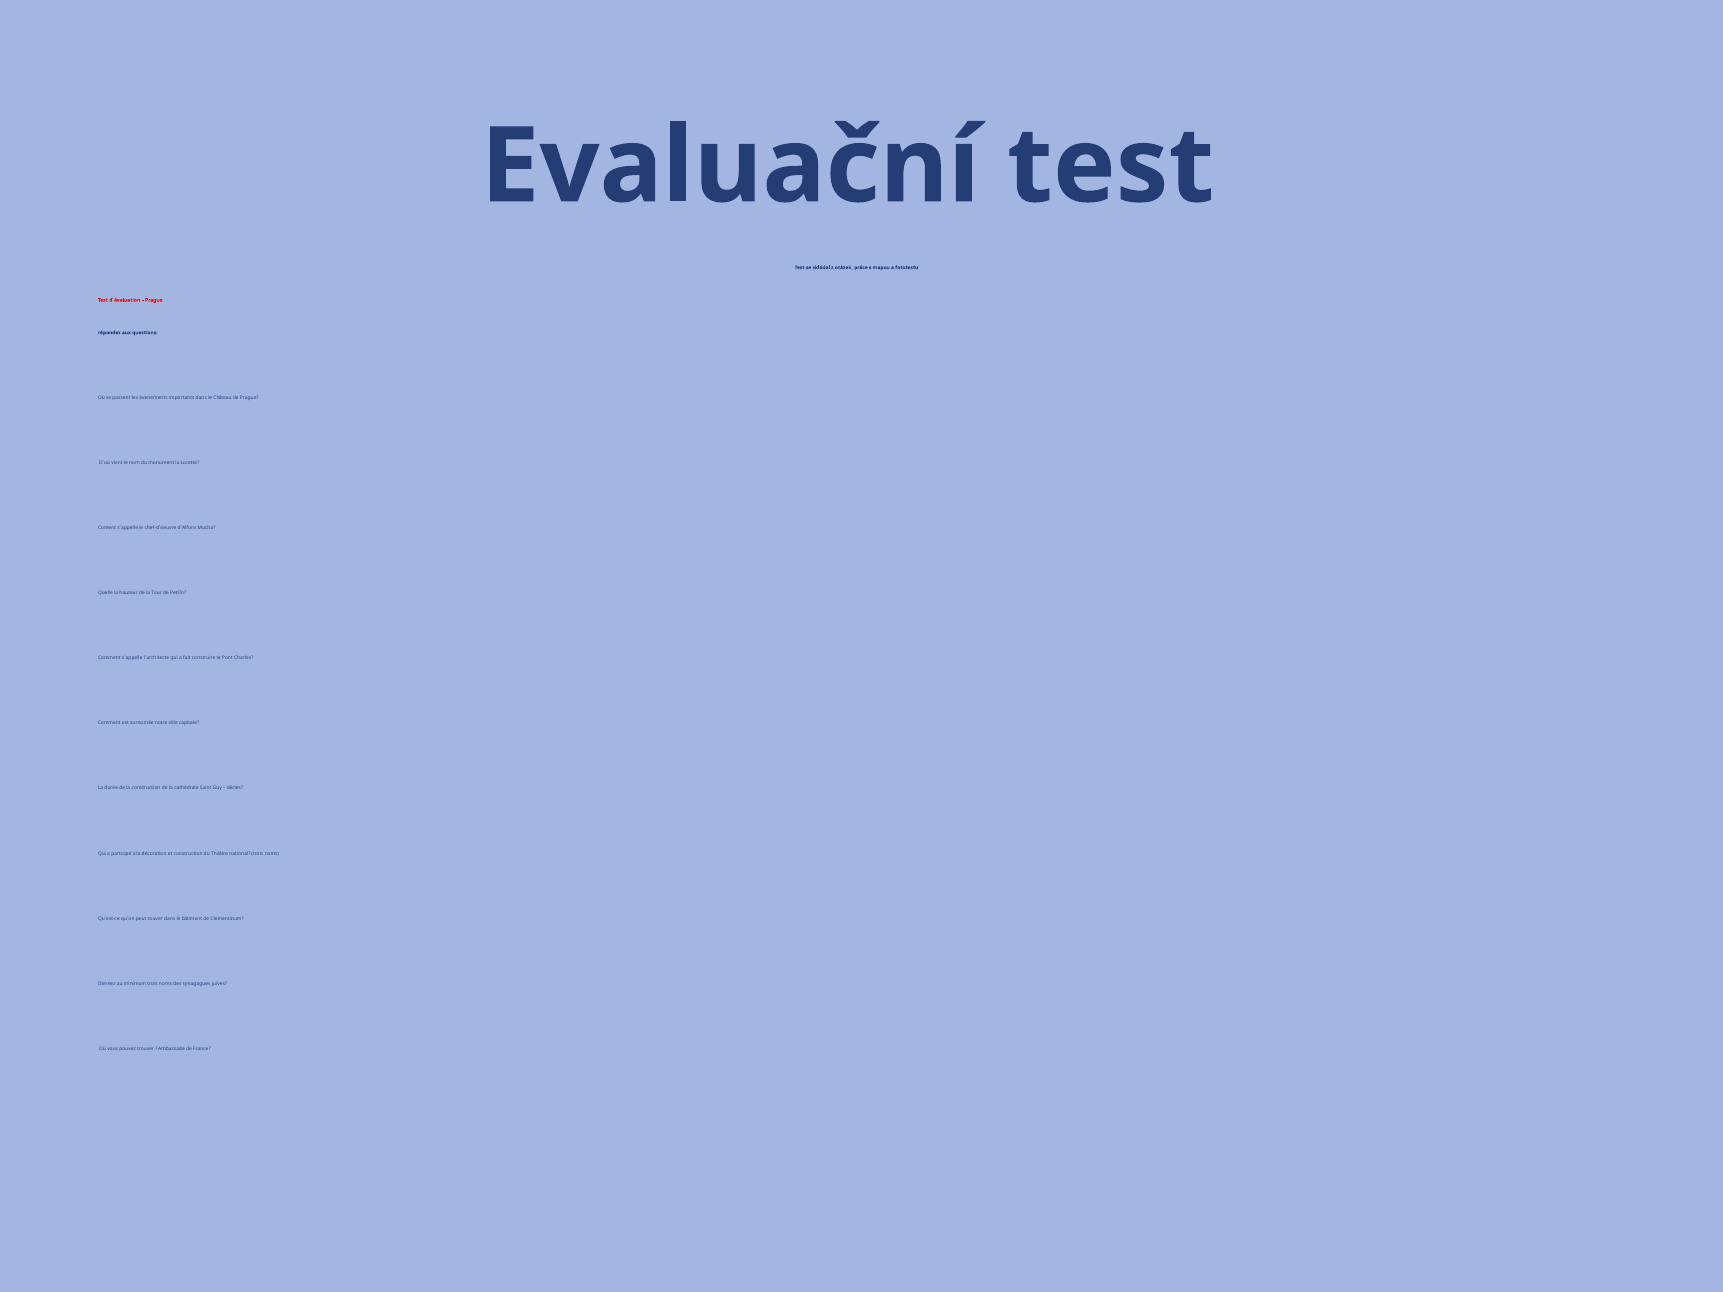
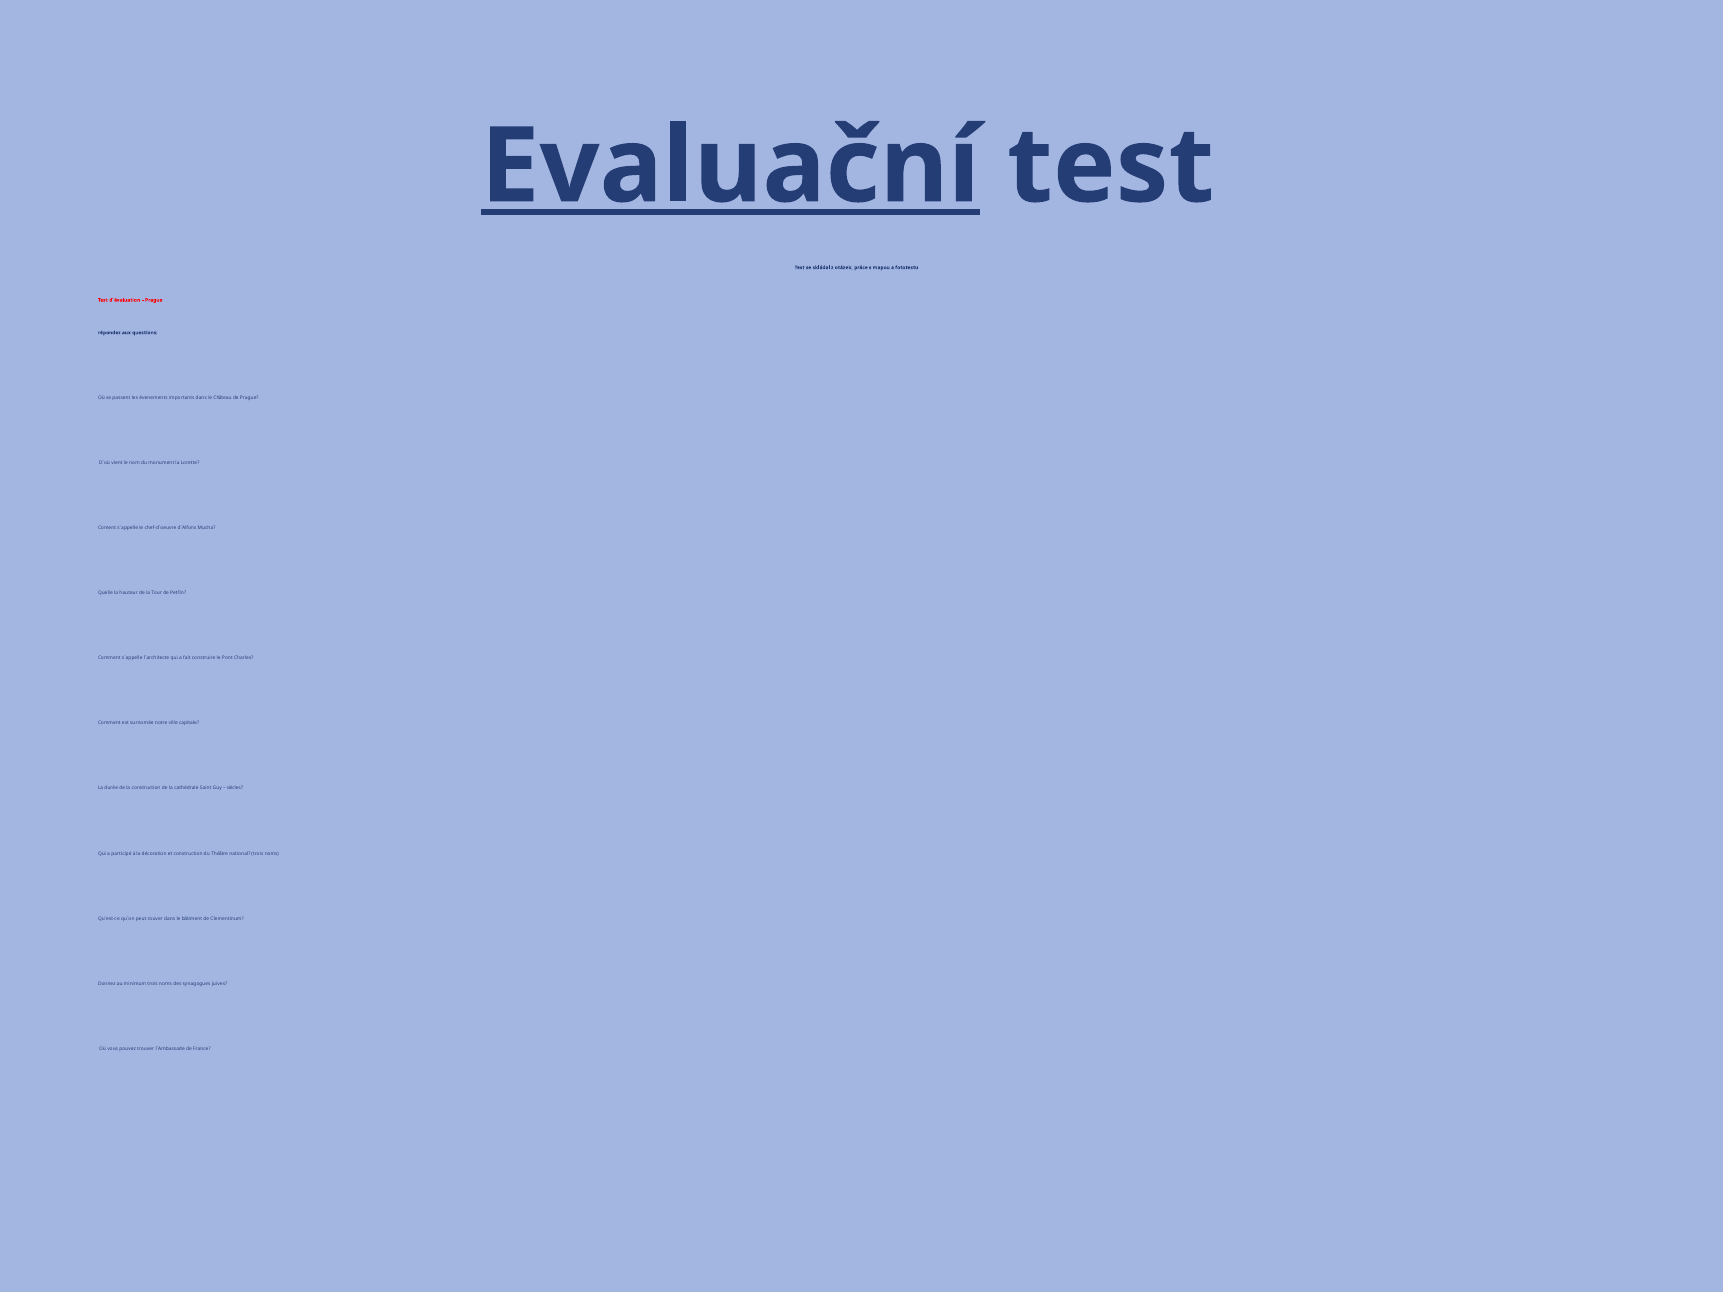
Evaluační underline: none -> present
